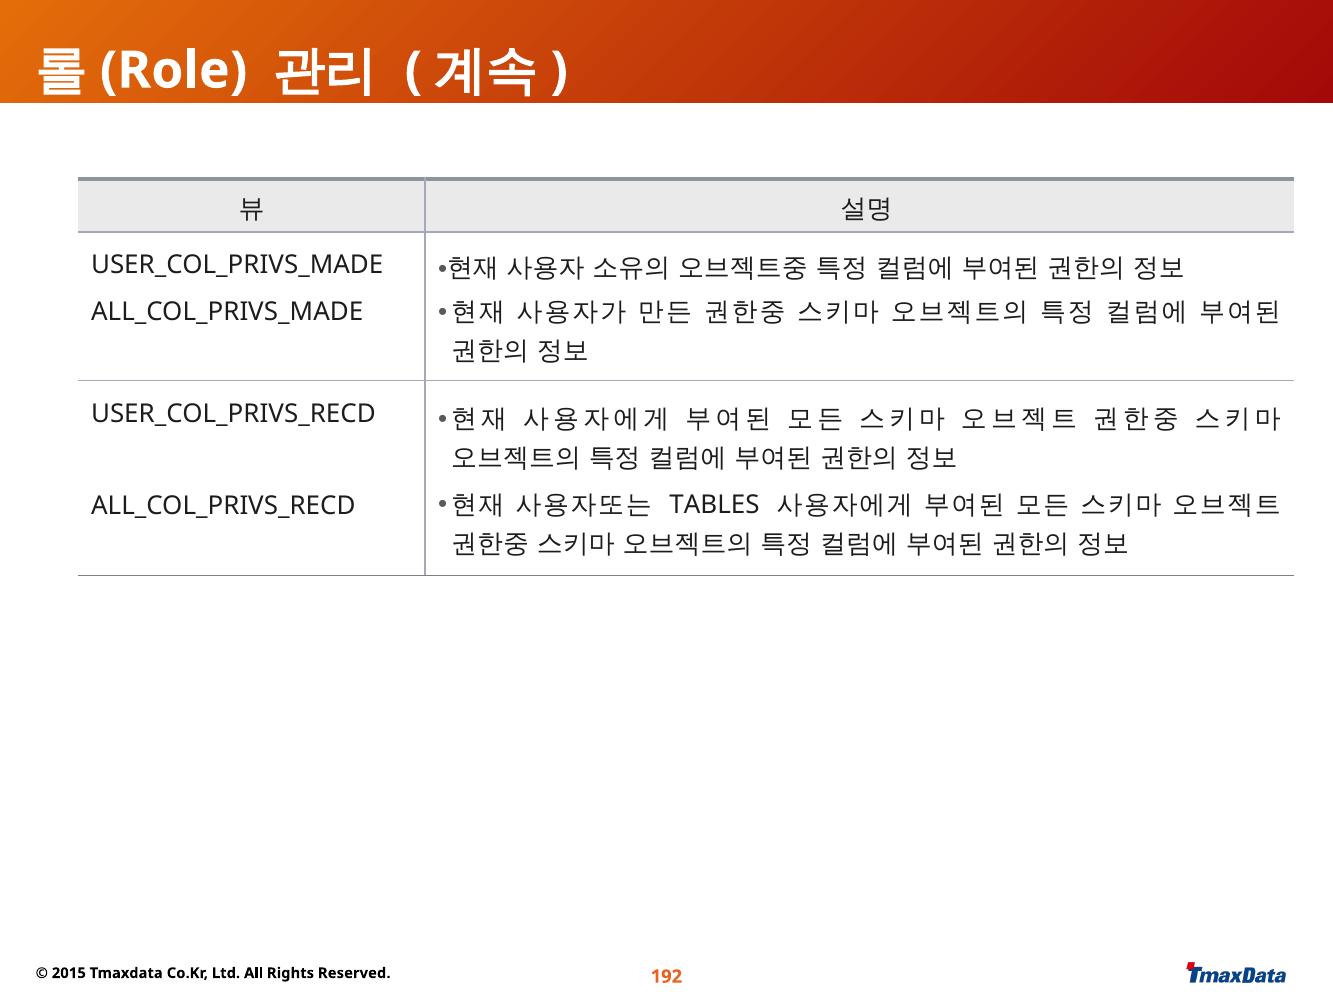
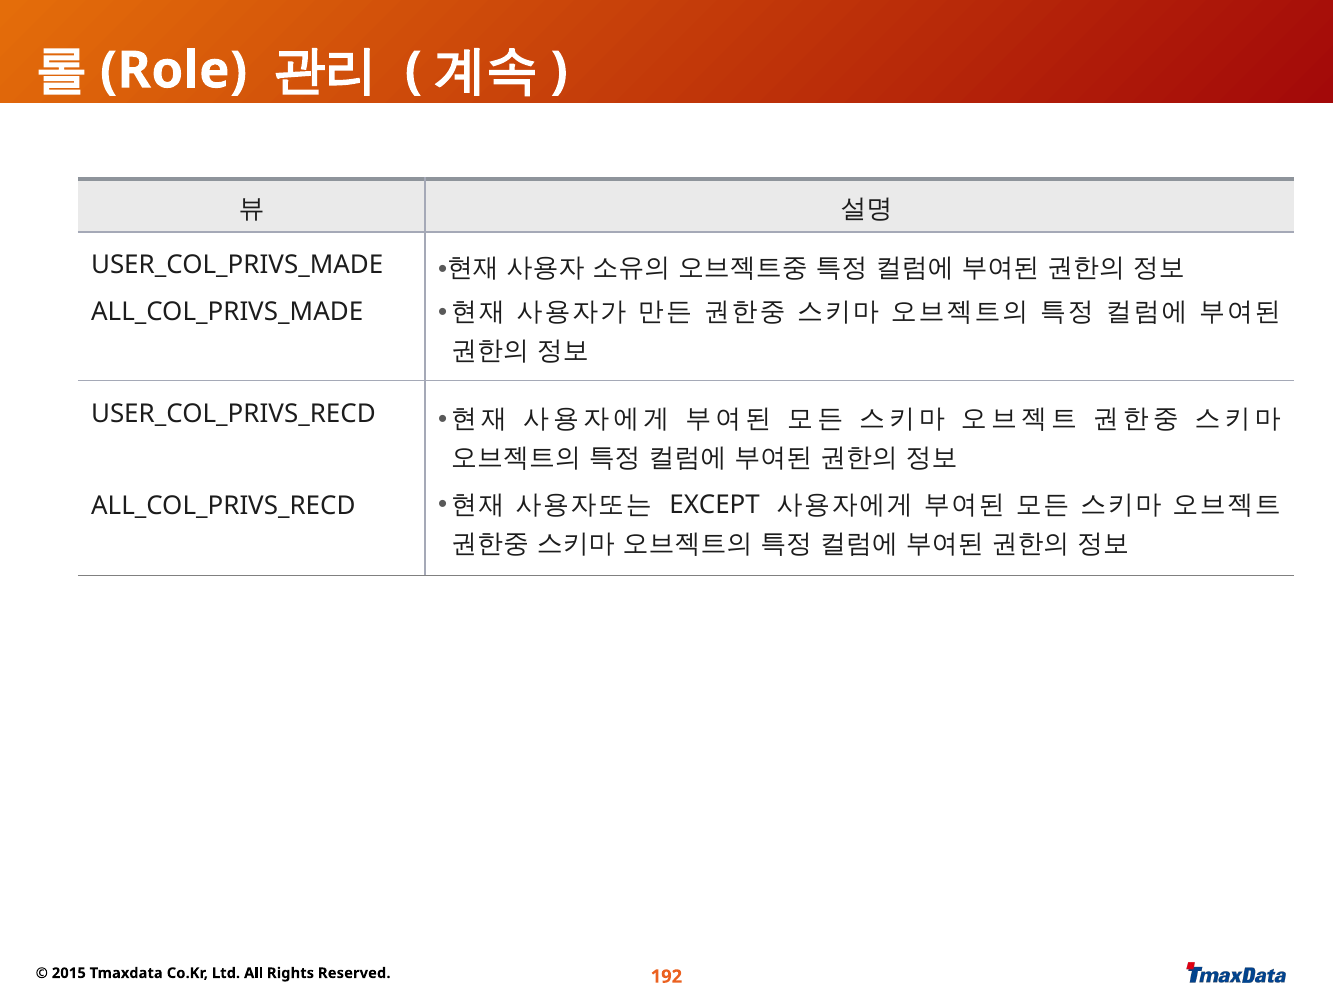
TABLES: TABLES -> EXCEPT
